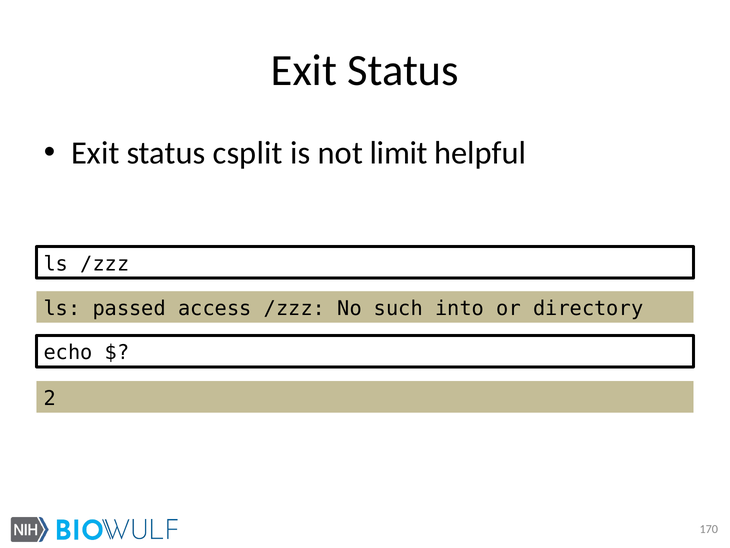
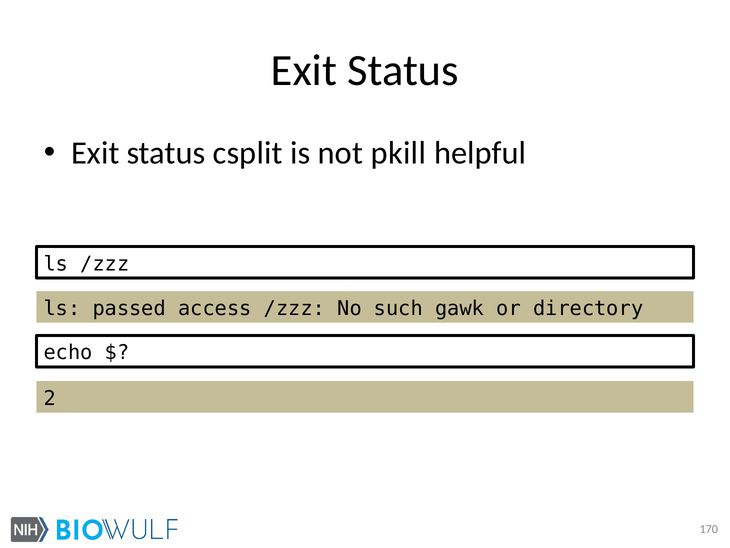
limit: limit -> pkill
into: into -> gawk
